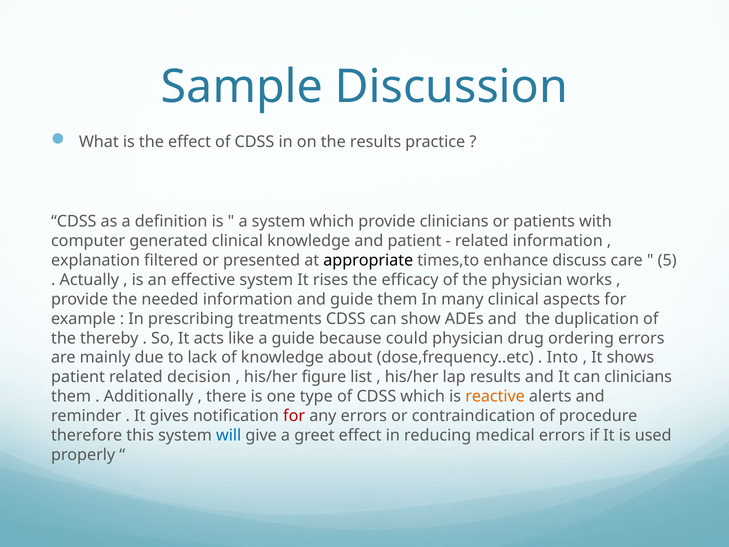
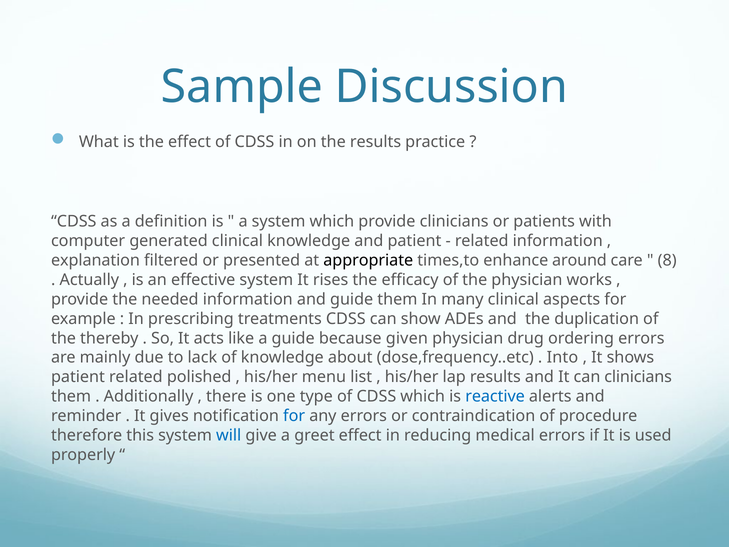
discuss: discuss -> around
5: 5 -> 8
could: could -> given
decision: decision -> polished
figure: figure -> menu
reactive colour: orange -> blue
for at (294, 416) colour: red -> blue
